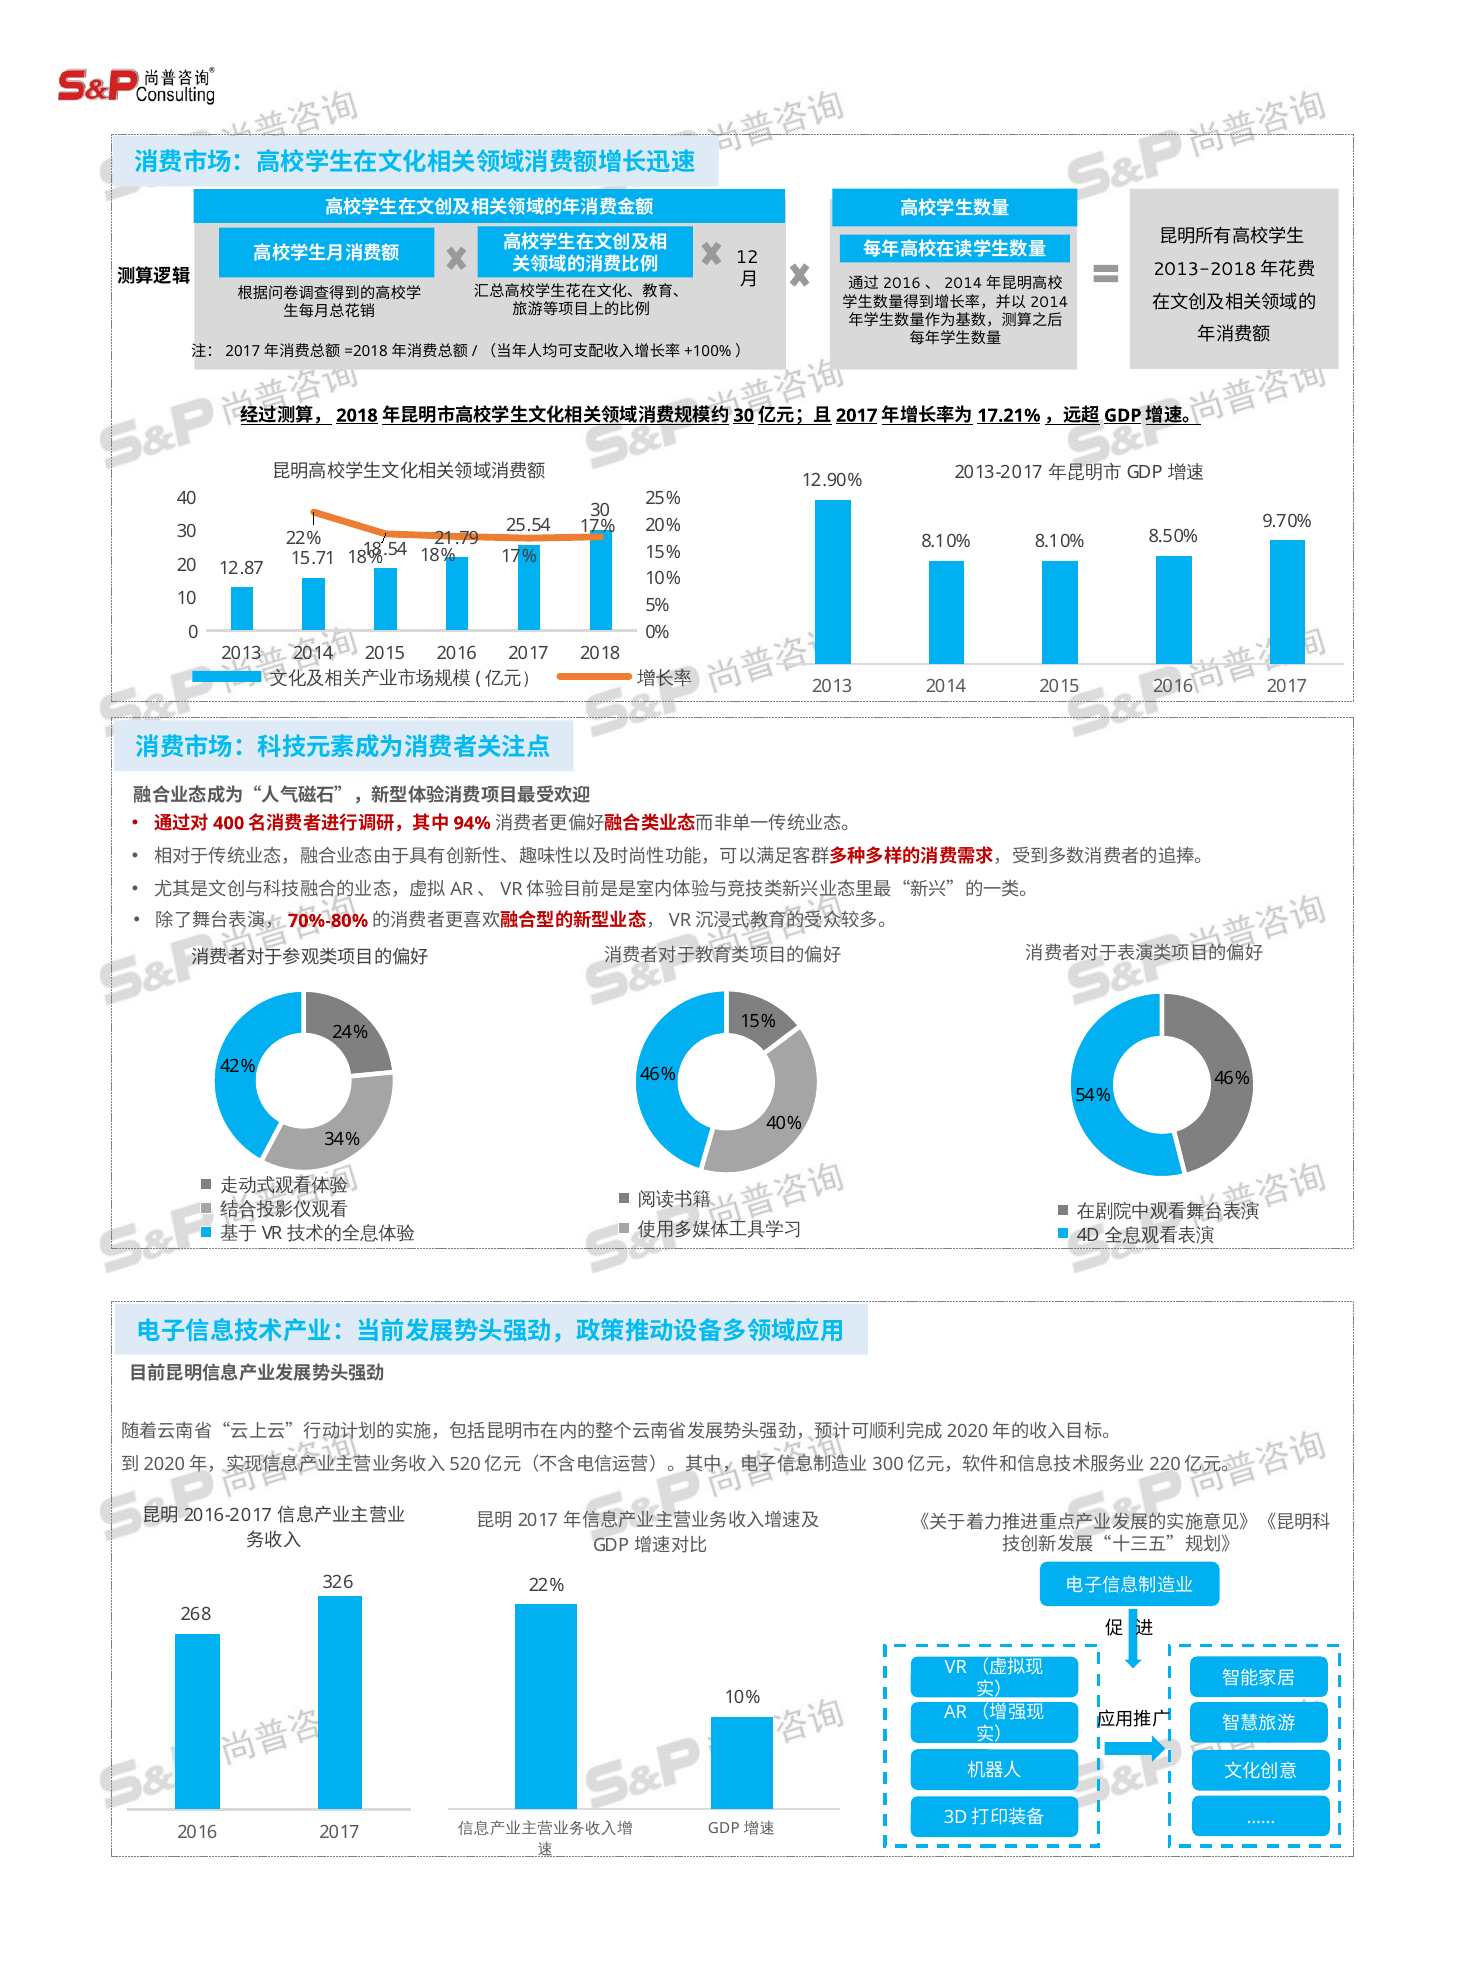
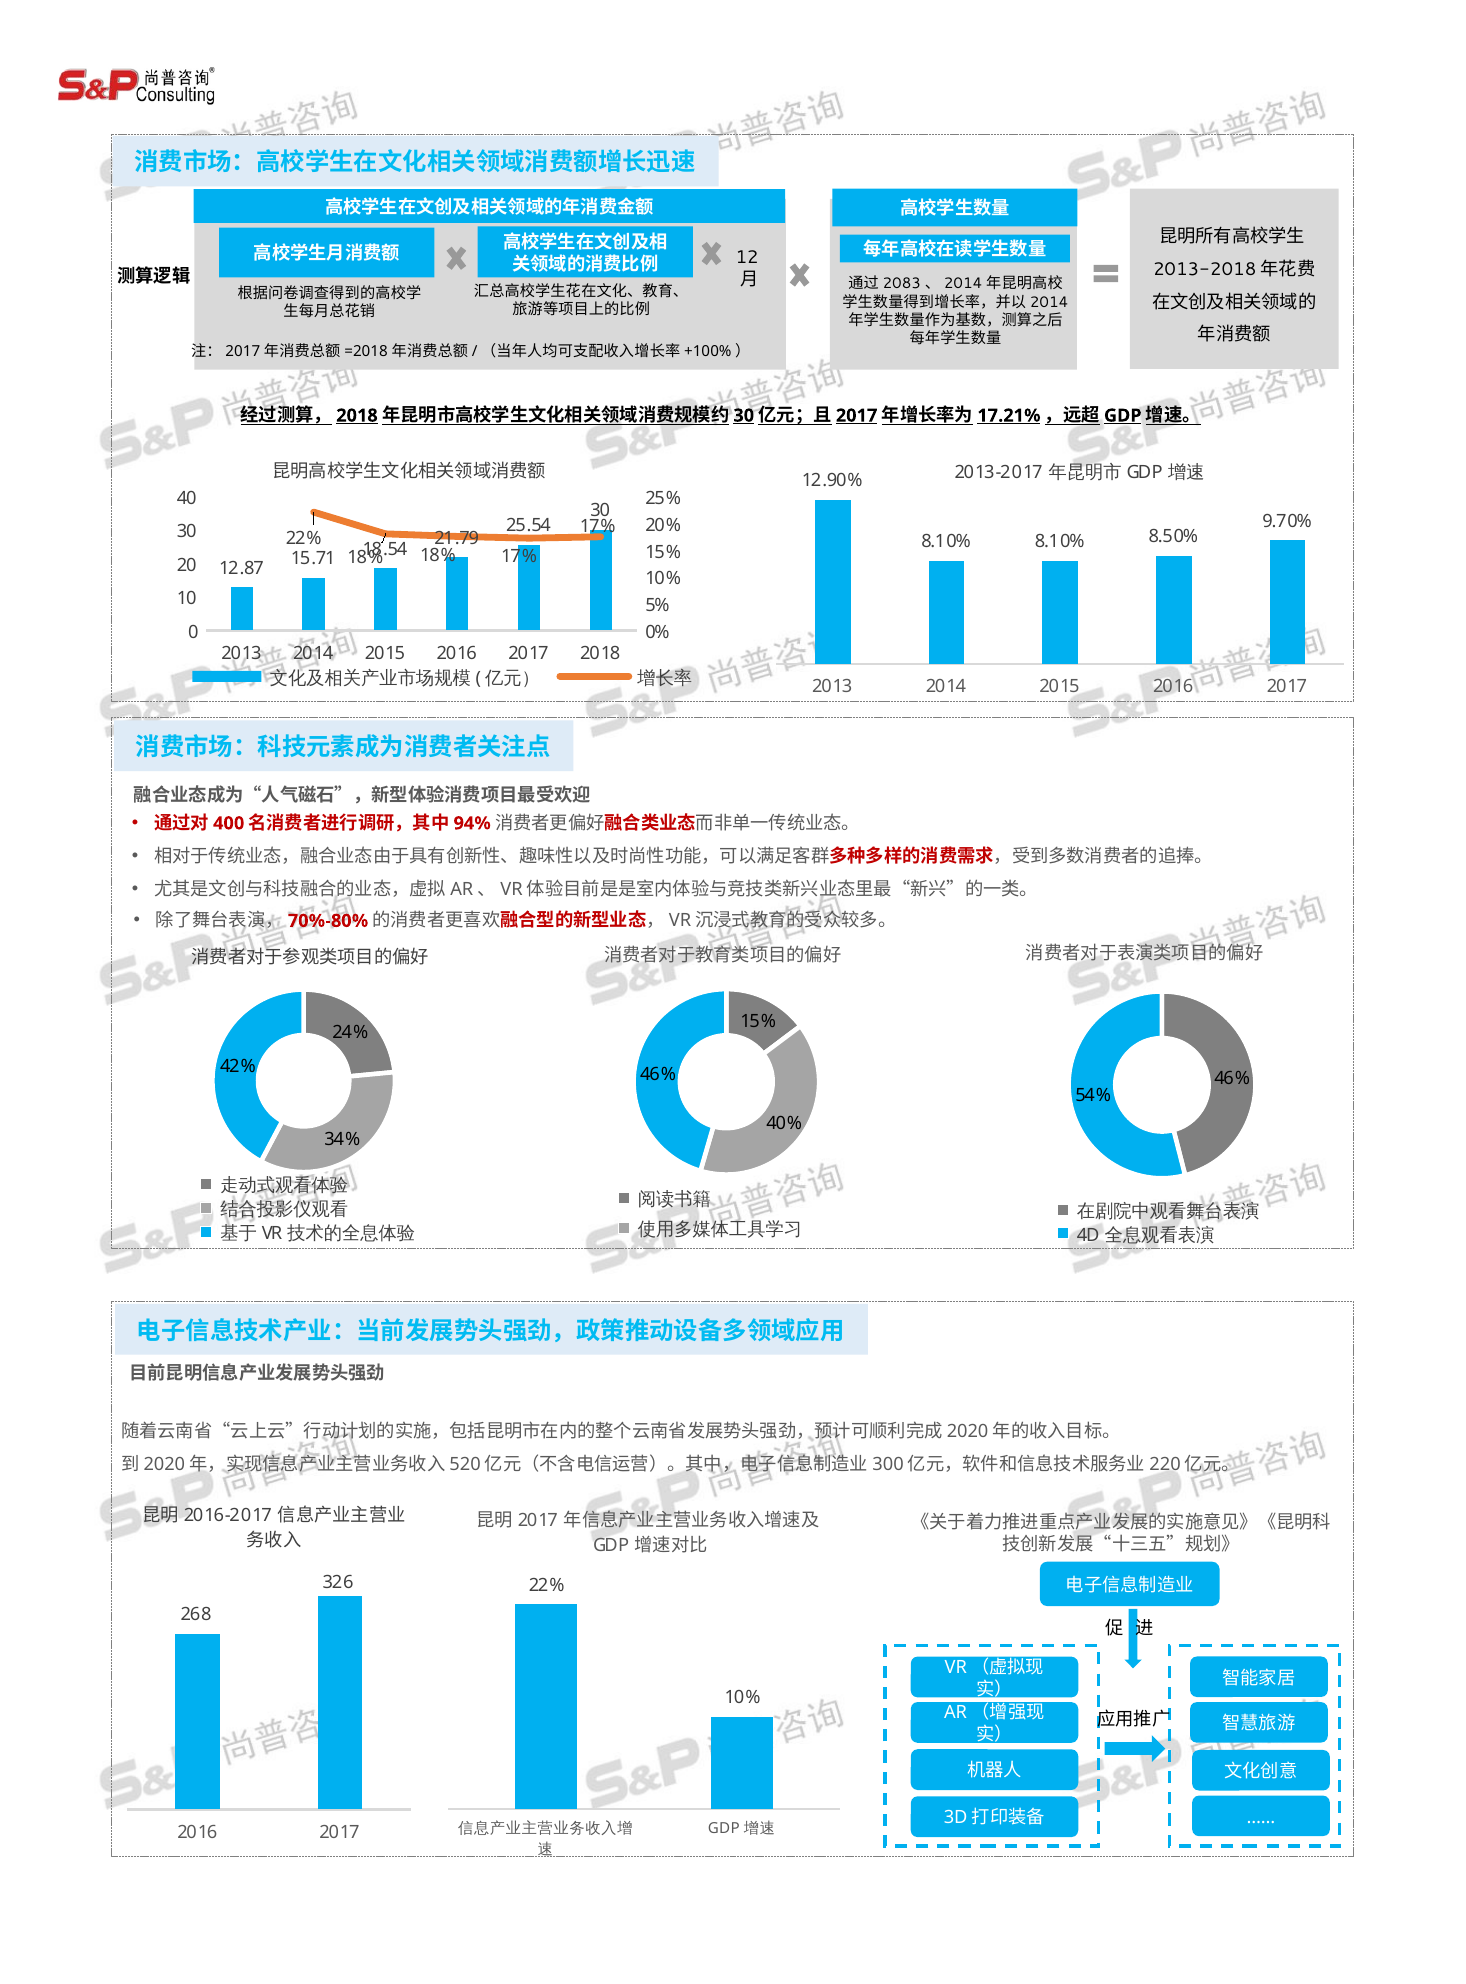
2016 at (902, 284): 2016 -> 2083
